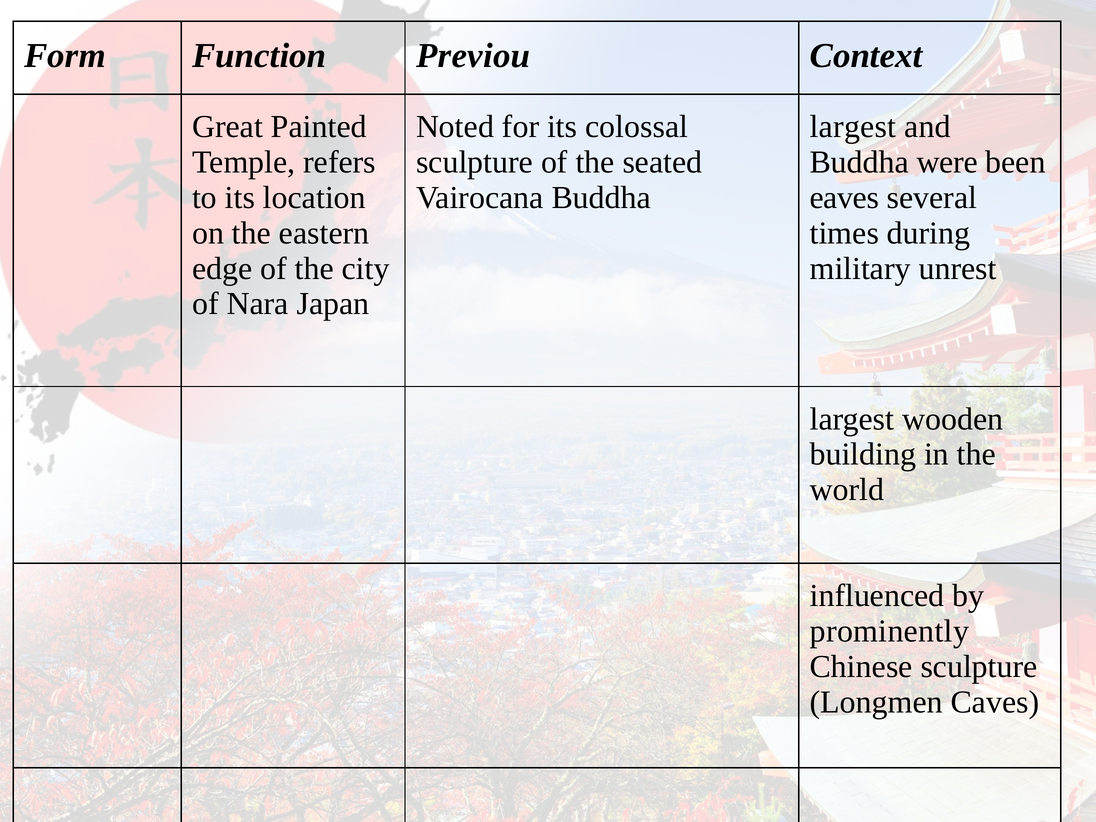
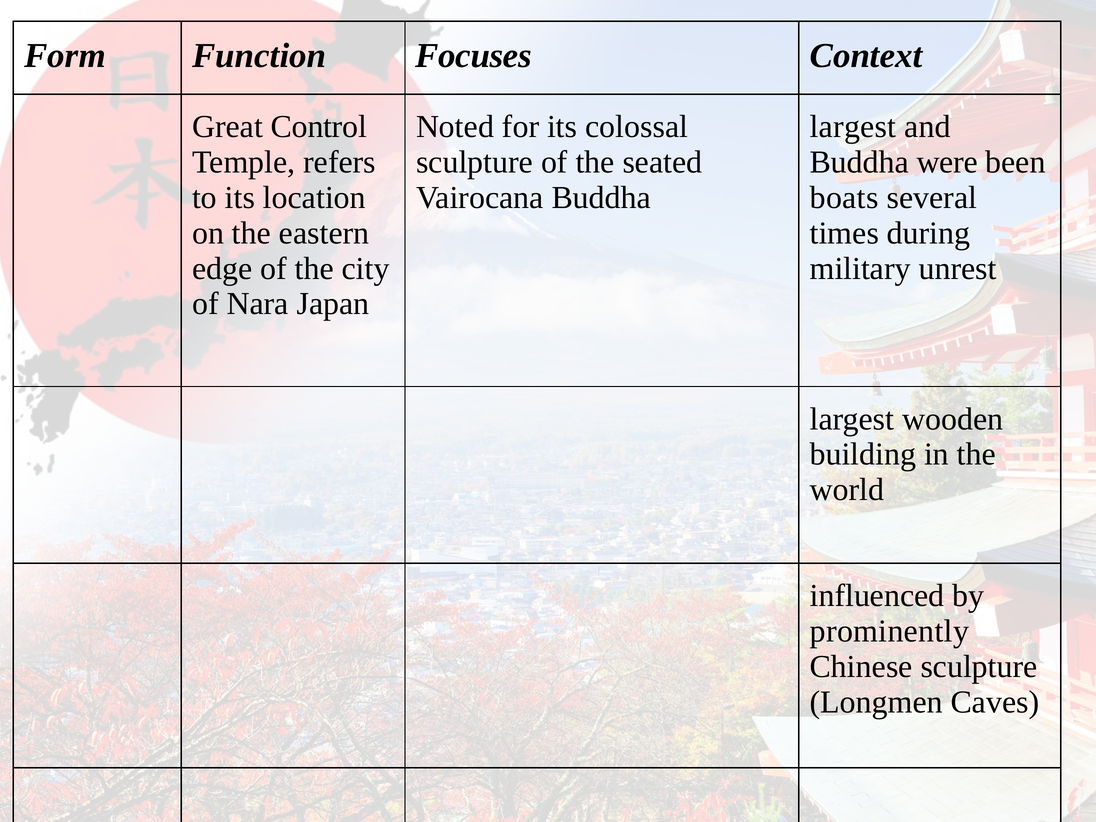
Previou: Previou -> Focuses
Painted: Painted -> Control
eaves: eaves -> boats
